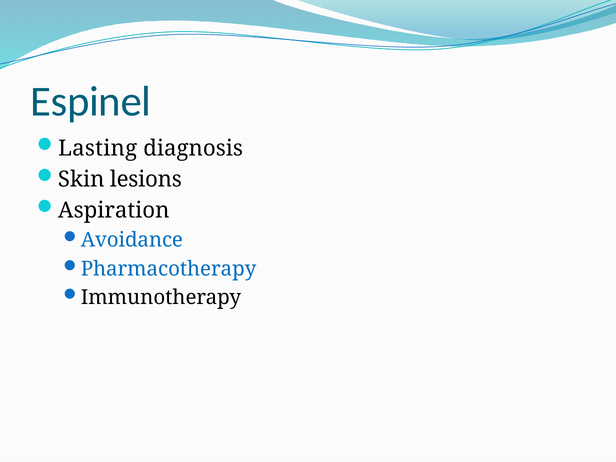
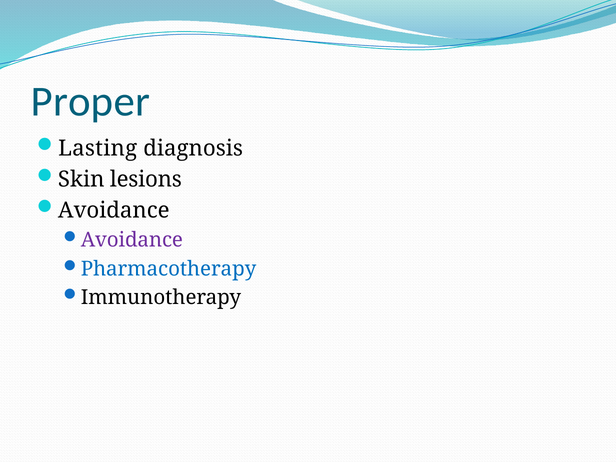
Espinel: Espinel -> Proper
Aspiration at (114, 211): Aspiration -> Avoidance
Avoidance at (132, 240) colour: blue -> purple
